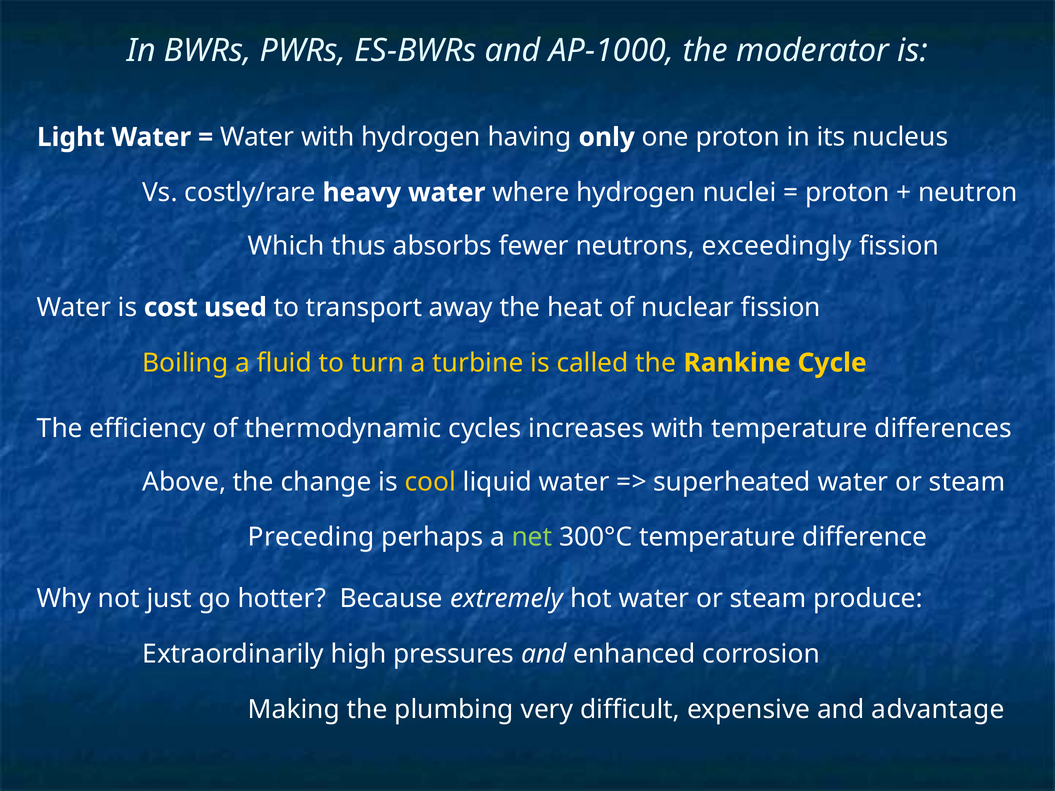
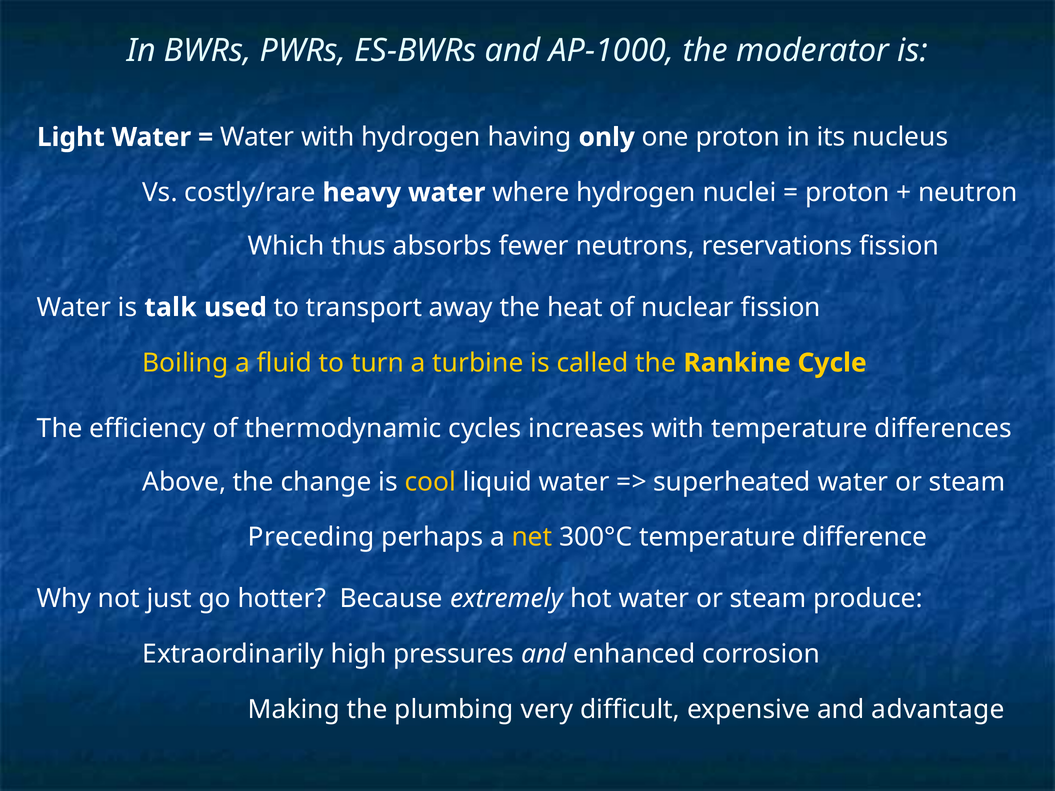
exceedingly: exceedingly -> reservations
cost: cost -> talk
net colour: light green -> yellow
